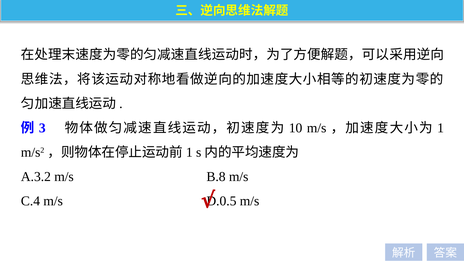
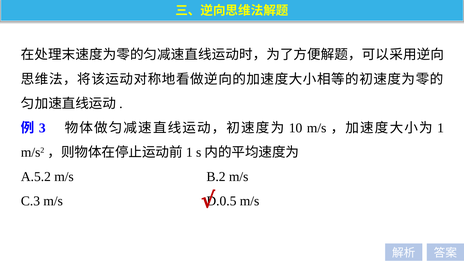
A.3.2: A.3.2 -> A.5.2
B.8: B.8 -> B.2
C.4: C.4 -> C.3
